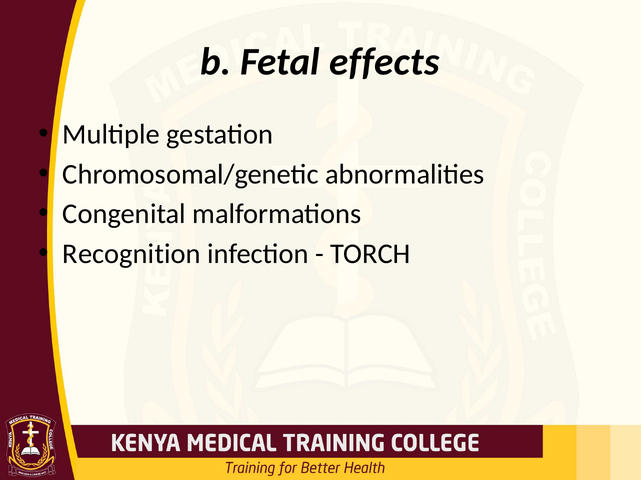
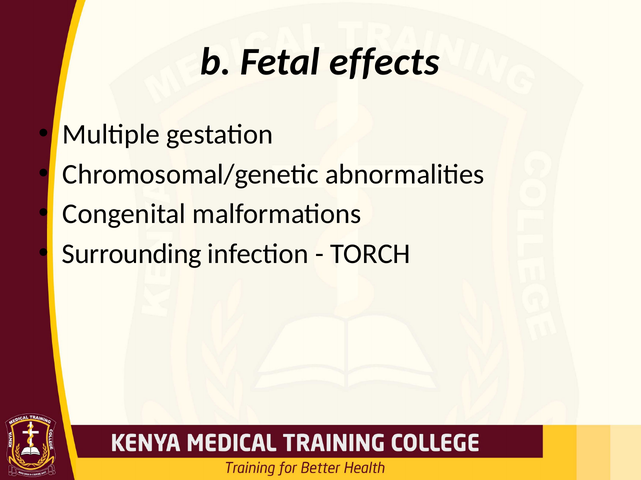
Recognition: Recognition -> Surrounding
